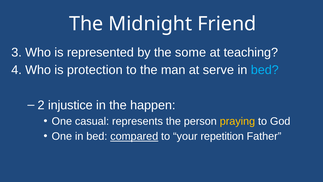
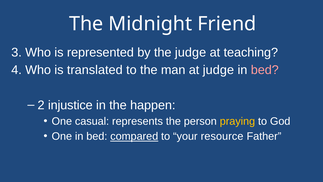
the some: some -> judge
protection: protection -> translated
at serve: serve -> judge
bed at (265, 70) colour: light blue -> pink
repetition: repetition -> resource
